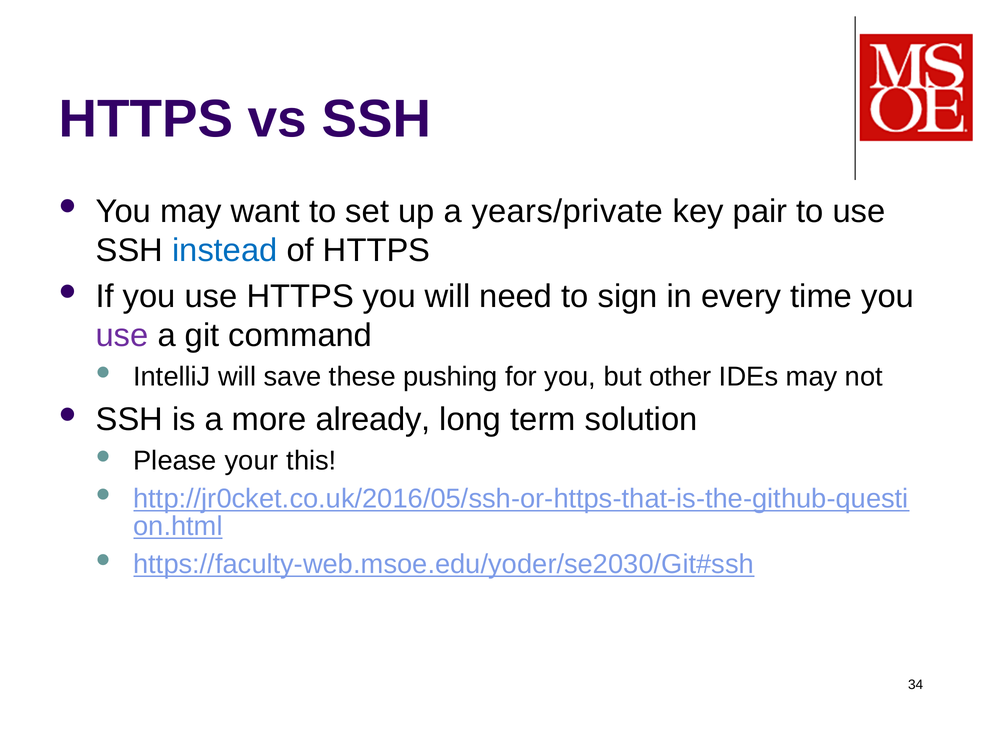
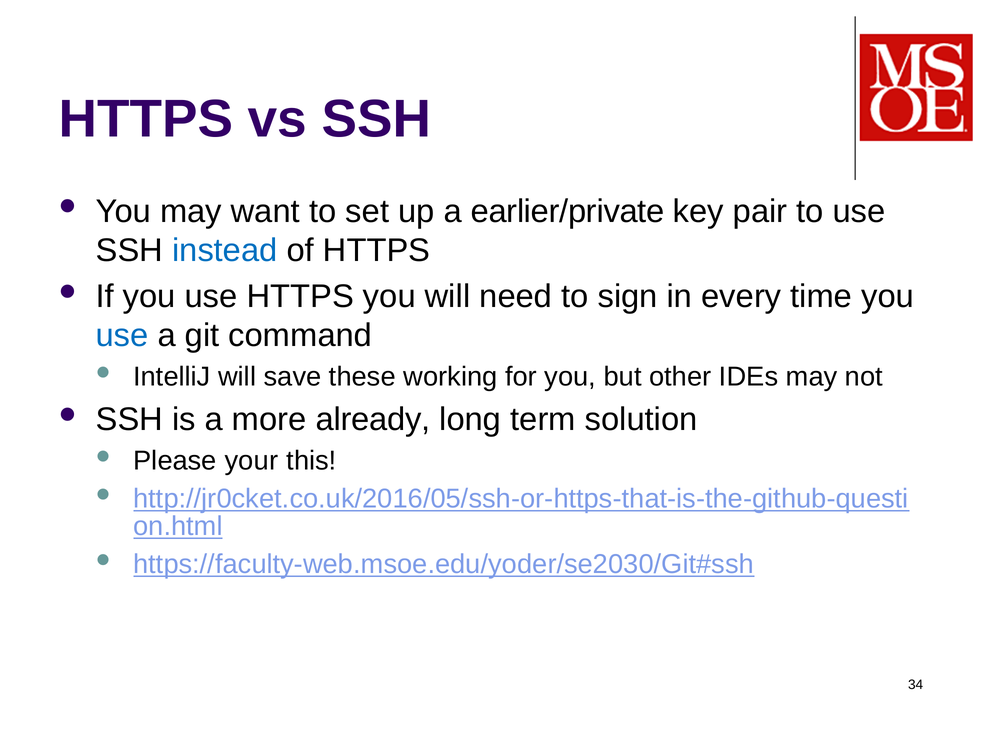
years/private: years/private -> earlier/private
use at (122, 336) colour: purple -> blue
pushing: pushing -> working
